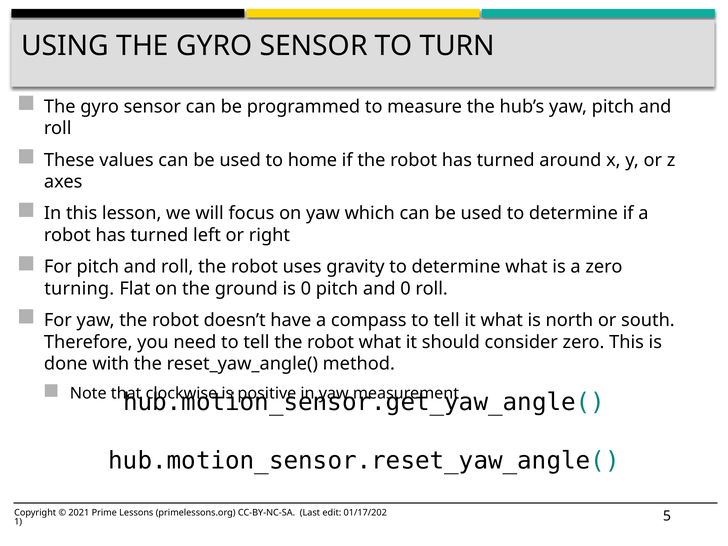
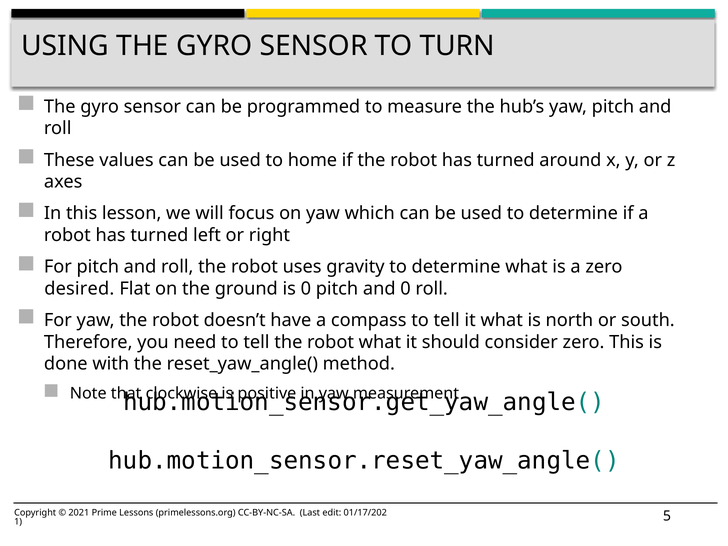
turning: turning -> desired
